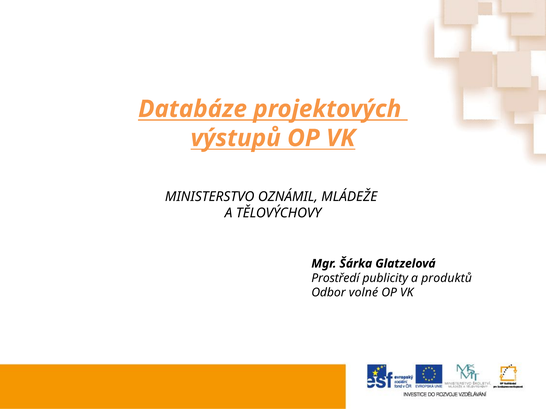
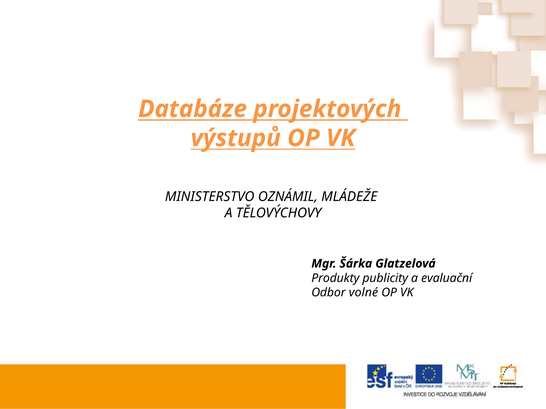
Prostředí: Prostředí -> Produkty
produktů: produktů -> evaluační
